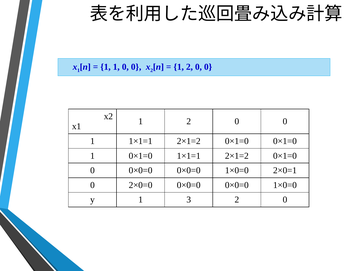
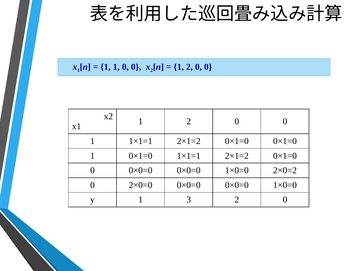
2×0=1: 2×0=1 -> 2×0=2
